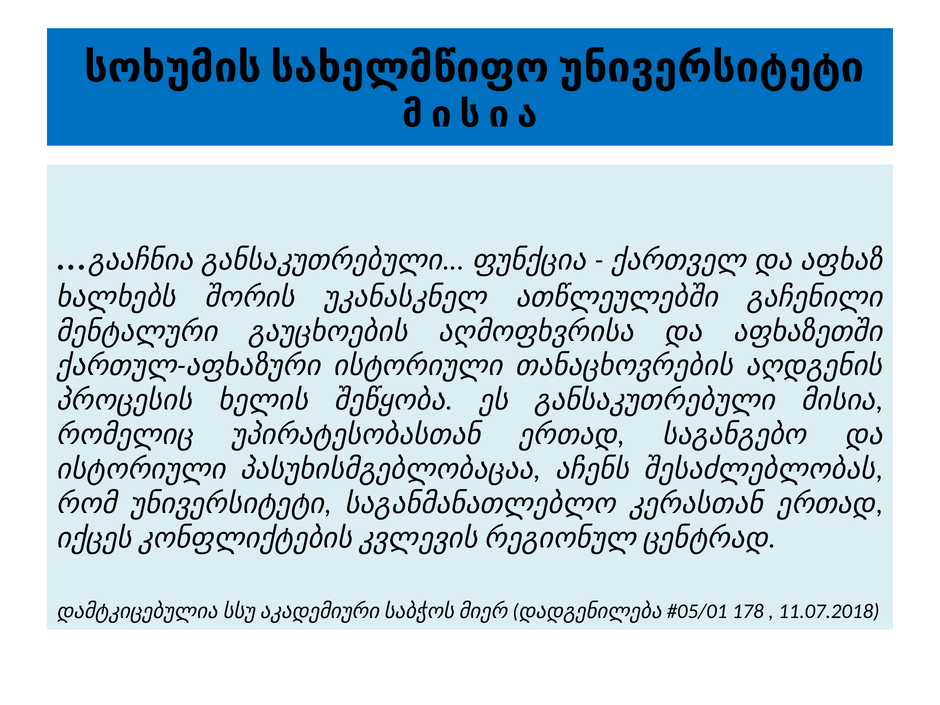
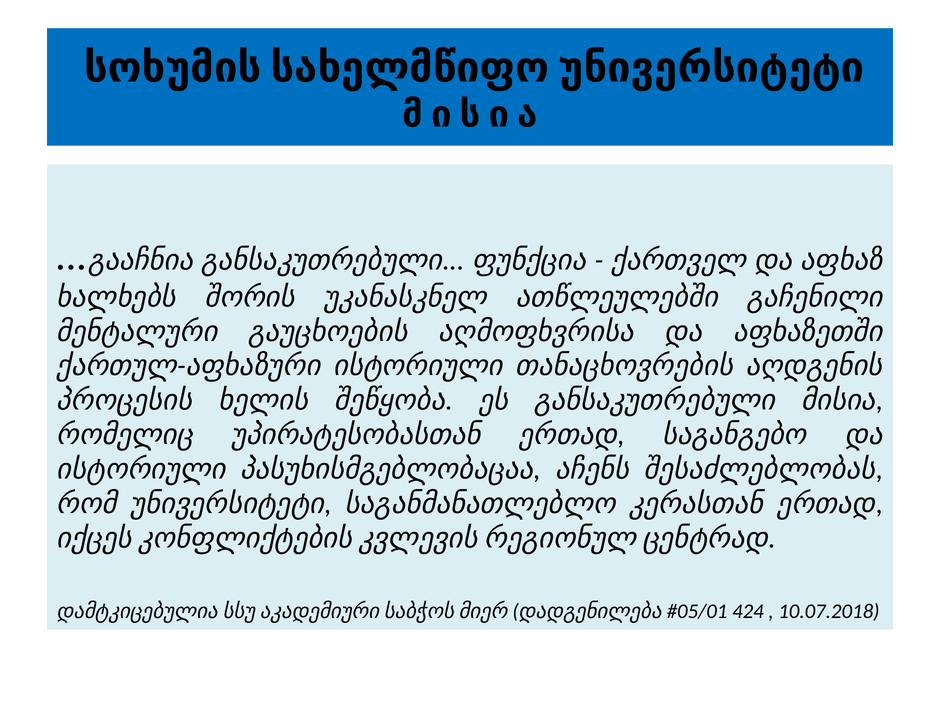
178: 178 -> 424
11.07.2018: 11.07.2018 -> 10.07.2018
